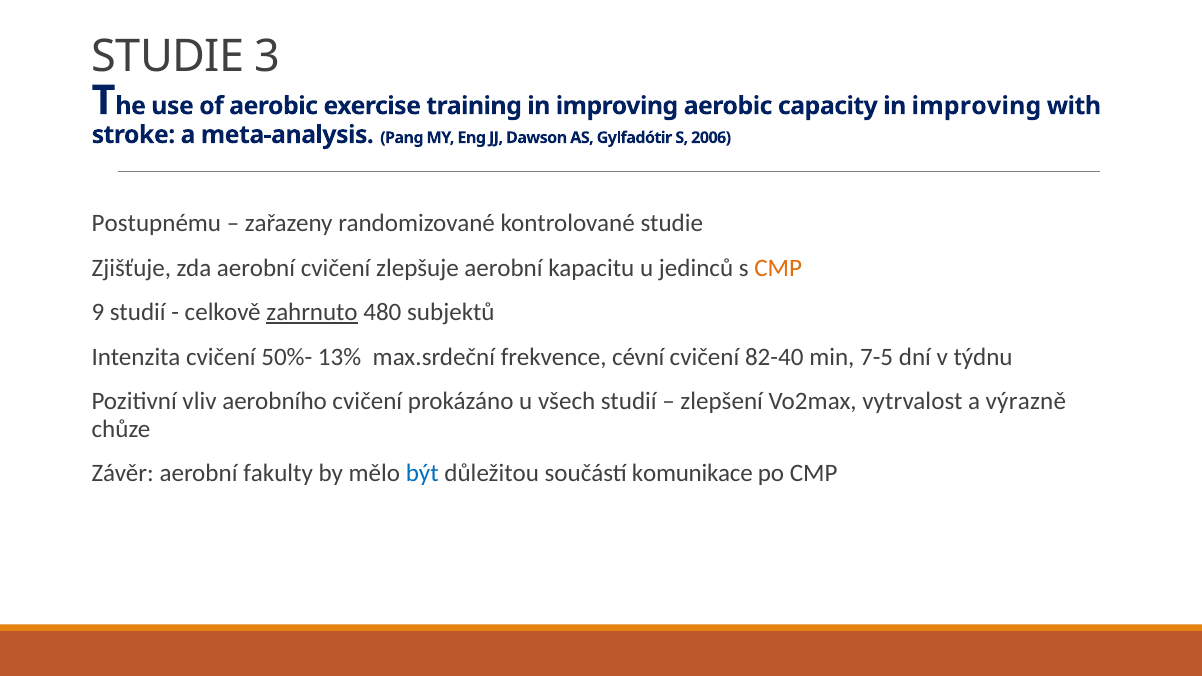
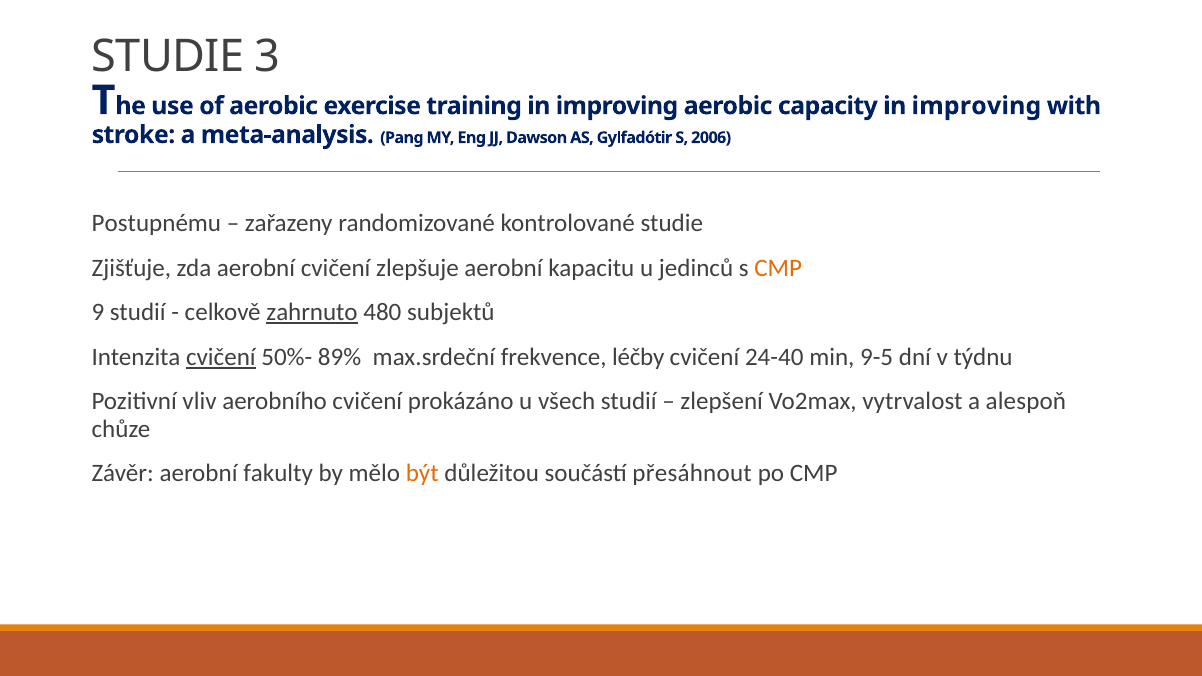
cvičení at (221, 357) underline: none -> present
13%: 13% -> 89%
cévní: cévní -> léčby
82-40: 82-40 -> 24-40
7-5: 7-5 -> 9-5
výrazně: výrazně -> alespoň
být colour: blue -> orange
komunikace: komunikace -> přesáhnout
